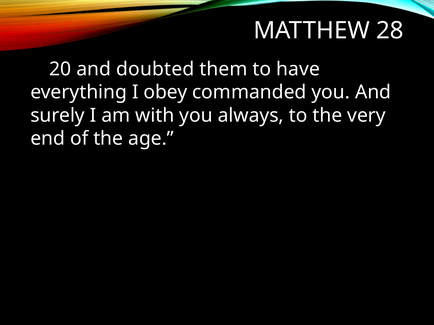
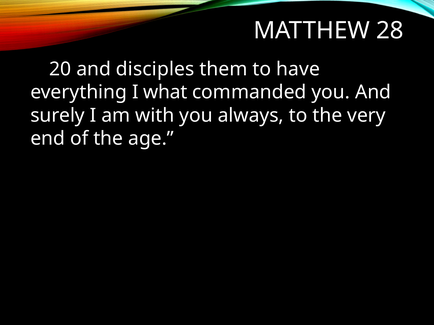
doubted: doubted -> disciples
obey: obey -> what
